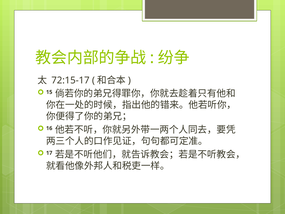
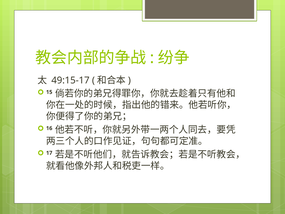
72:15-17: 72:15-17 -> 49:15-17
